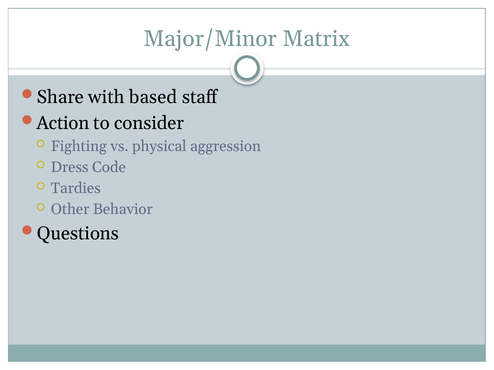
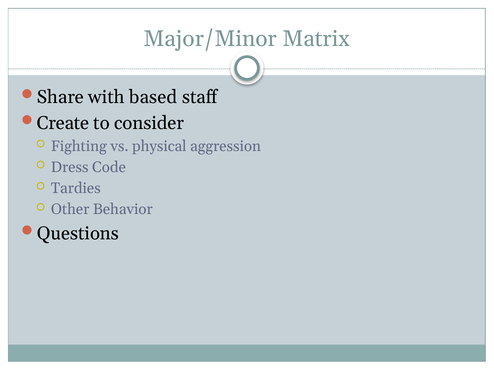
Action: Action -> Create
